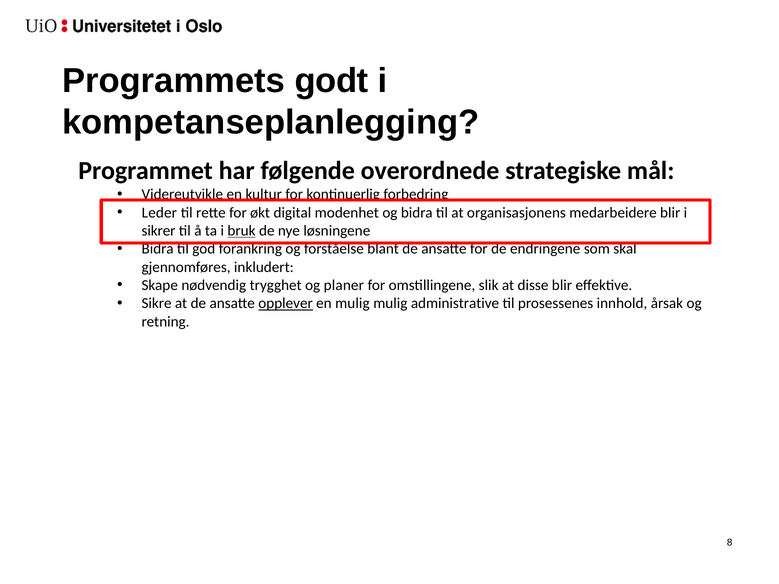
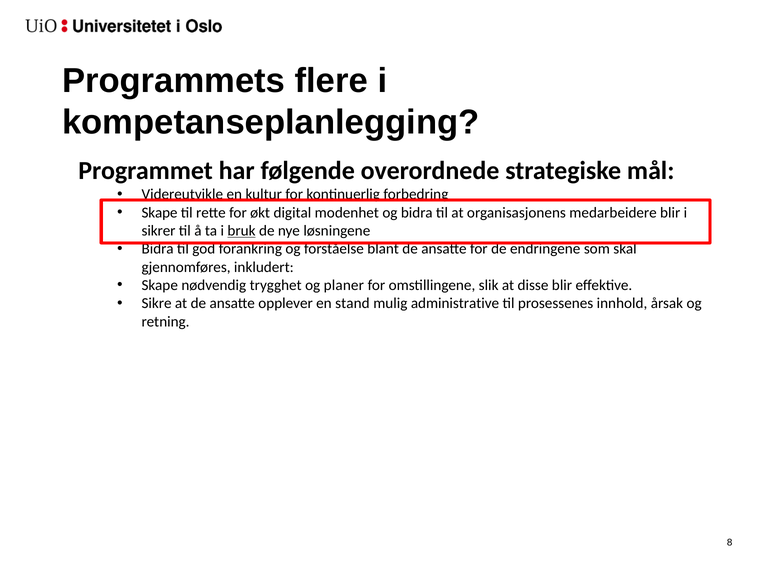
godt: godt -> flere
Leder at (159, 213): Leder -> Skape
opplever underline: present -> none
en mulig: mulig -> stand
